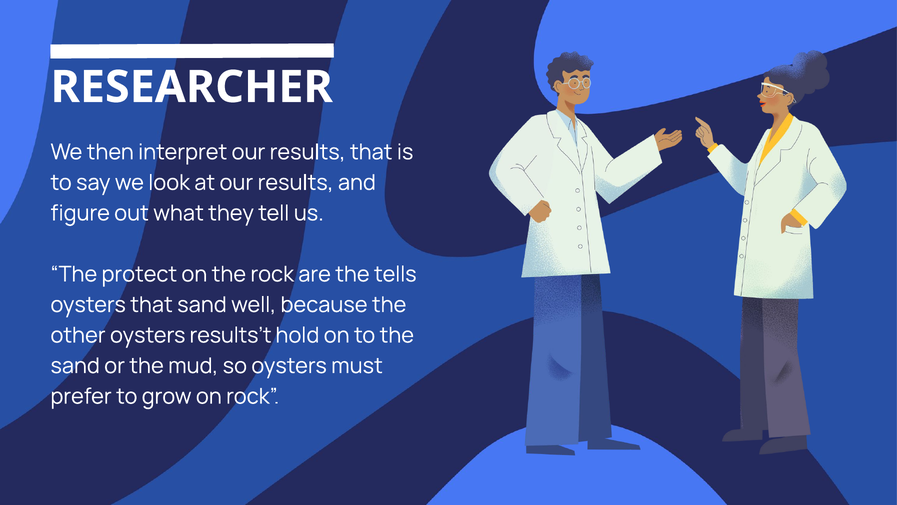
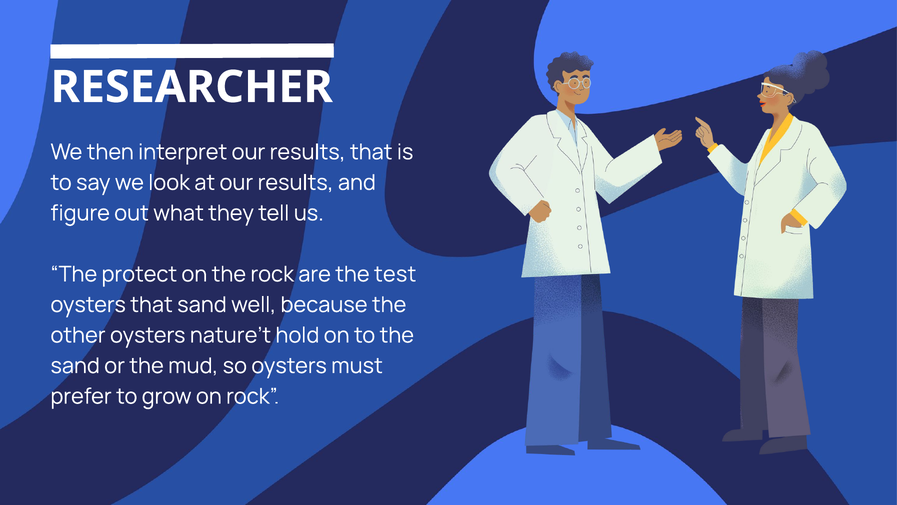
tells: tells -> test
results’t: results’t -> nature’t
